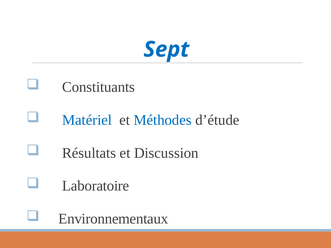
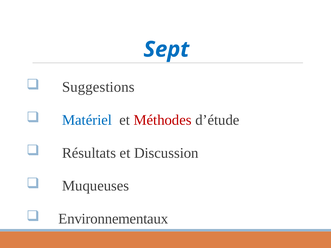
Constituants: Constituants -> Suggestions
Méthodes colour: blue -> red
Laboratoire: Laboratoire -> Muqueuses
